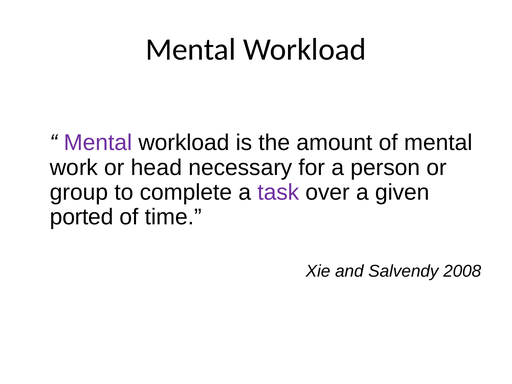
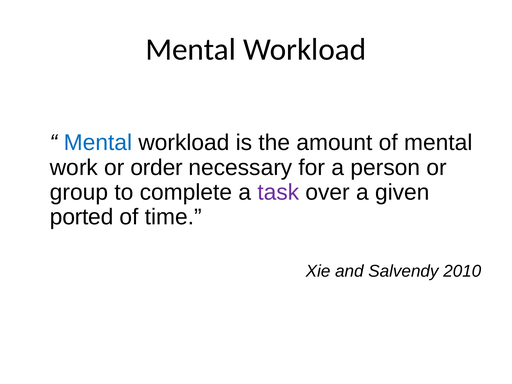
Mental at (98, 143) colour: purple -> blue
head: head -> order
2008: 2008 -> 2010
